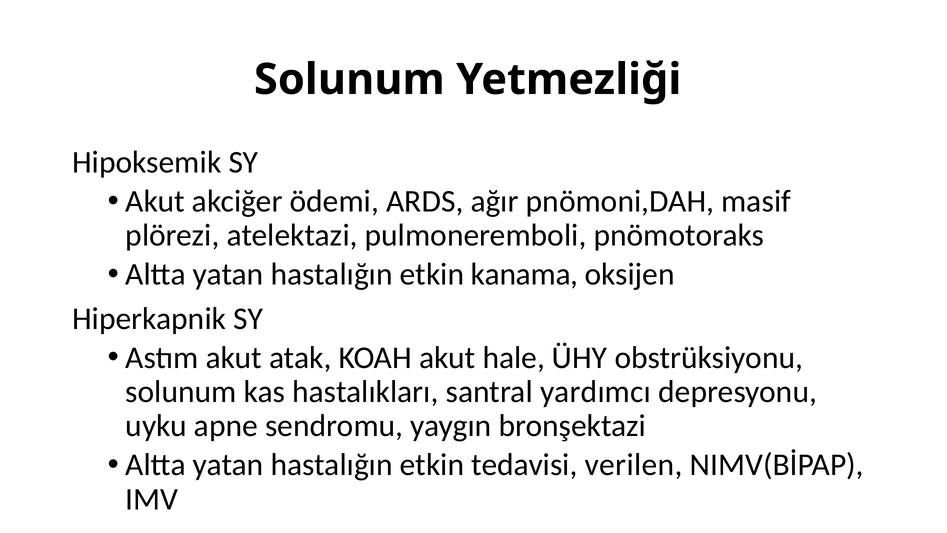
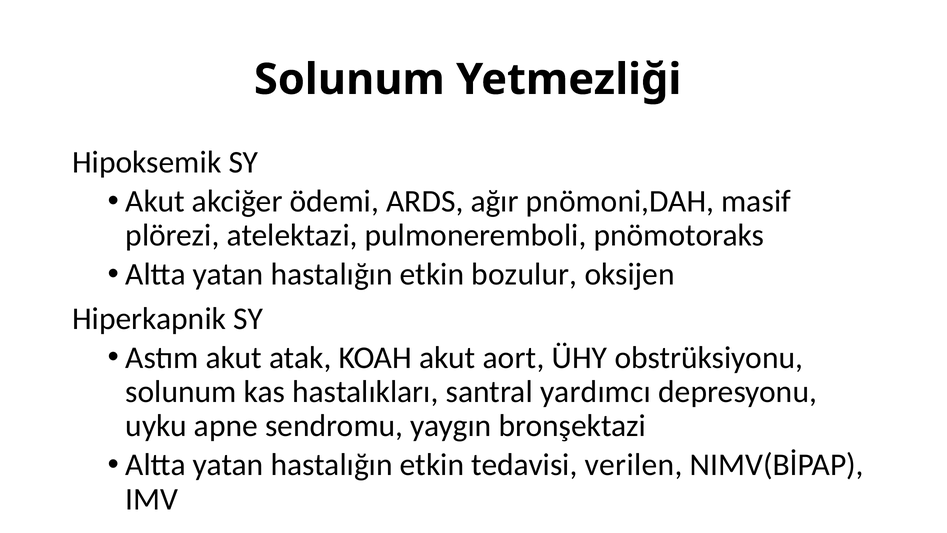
kanama: kanama -> bozulur
hale: hale -> aort
